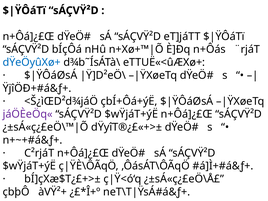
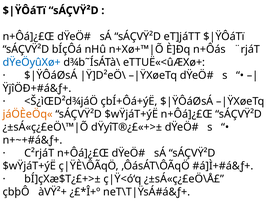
jáÖÈeÖq« colour: purple -> orange
